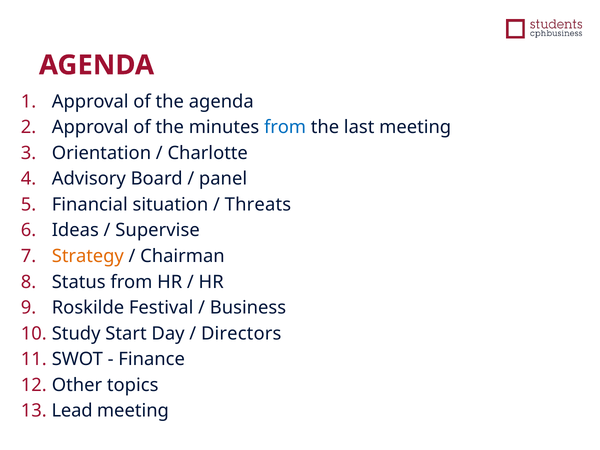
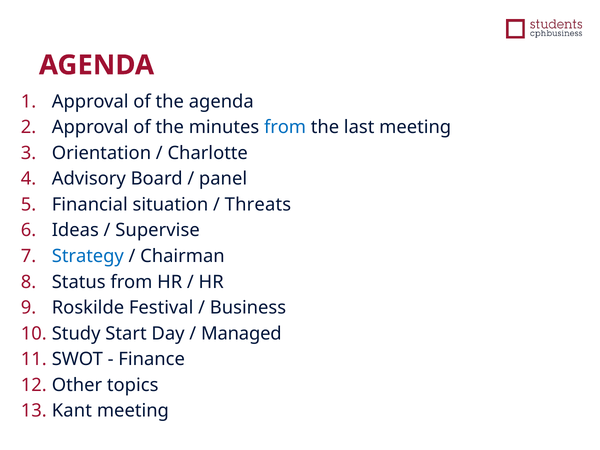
Strategy colour: orange -> blue
Directors: Directors -> Managed
Lead: Lead -> Kant
